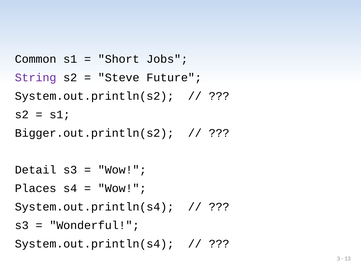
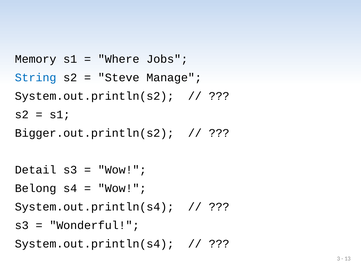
Common: Common -> Memory
Short: Short -> Where
String colour: purple -> blue
Future: Future -> Manage
Places: Places -> Belong
